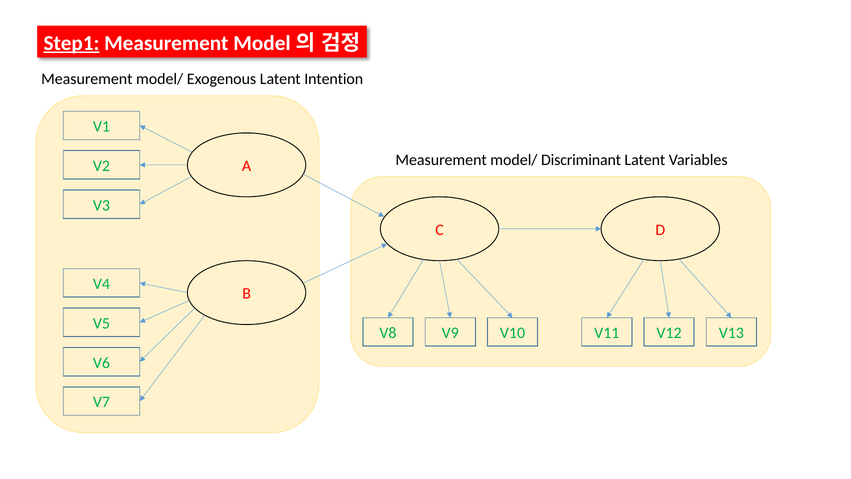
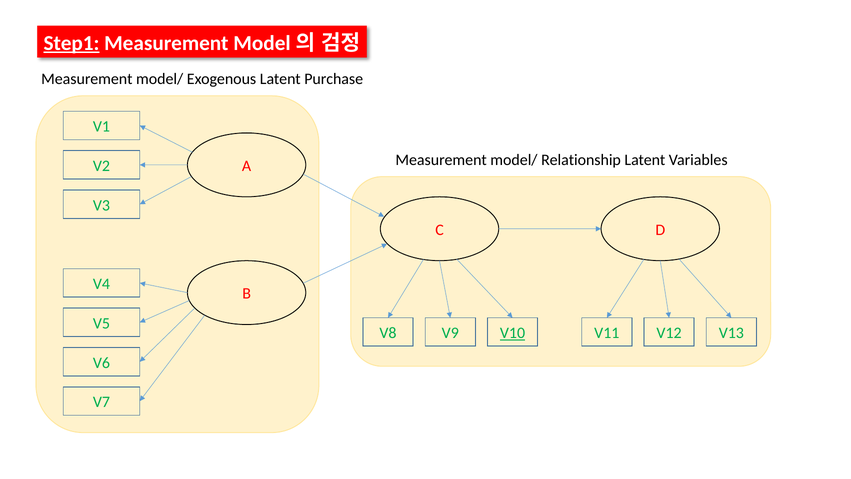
Intention: Intention -> Purchase
Discriminant: Discriminant -> Relationship
V10 underline: none -> present
